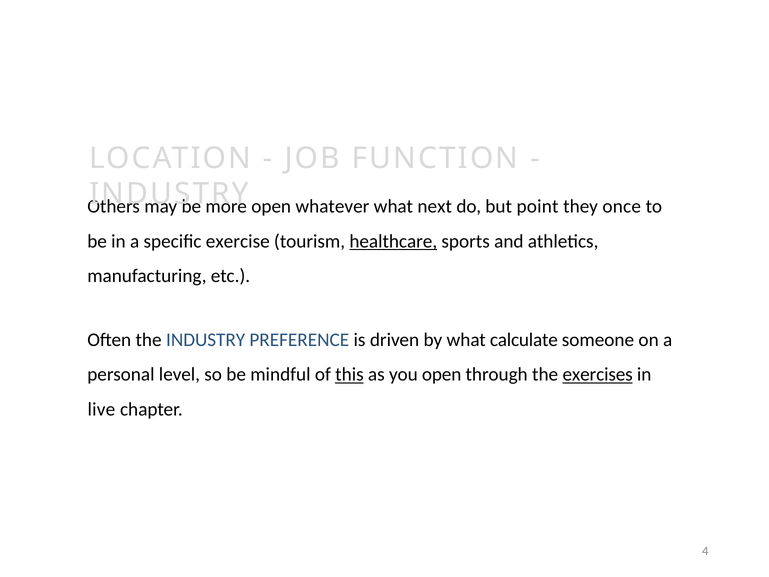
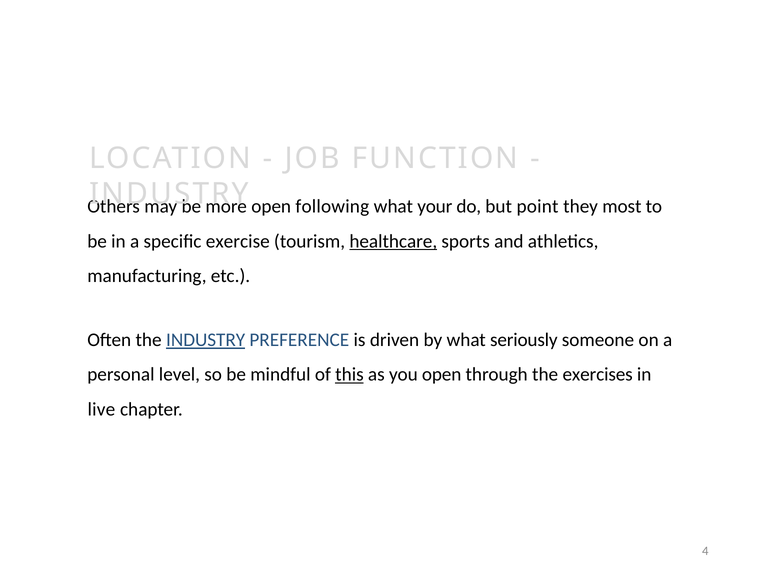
whatever: whatever -> following
next: next -> your
once: once -> most
INDUSTRY at (206, 340) underline: none -> present
calculate: calculate -> seriously
exercises underline: present -> none
